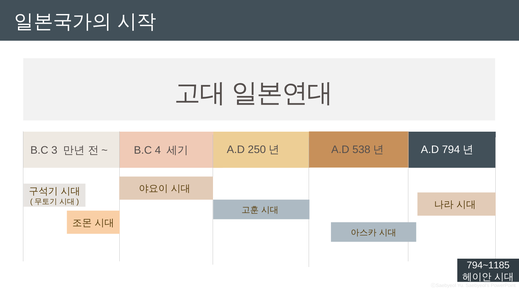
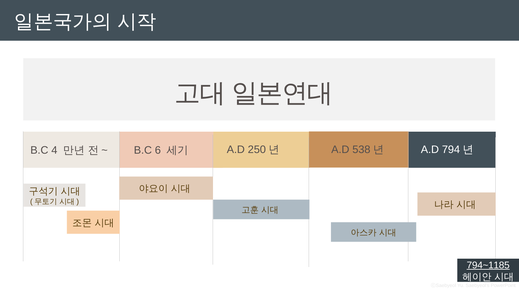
3: 3 -> 4
4: 4 -> 6
794~1185 underline: none -> present
